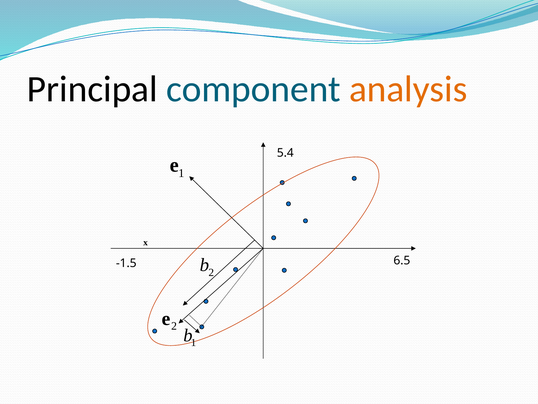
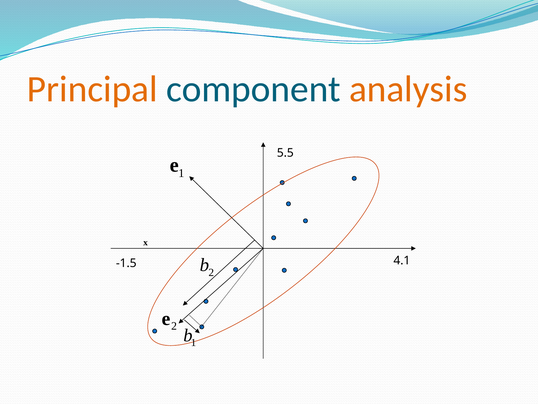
Principal colour: black -> orange
5.4: 5.4 -> 5.5
6.5: 6.5 -> 4.1
